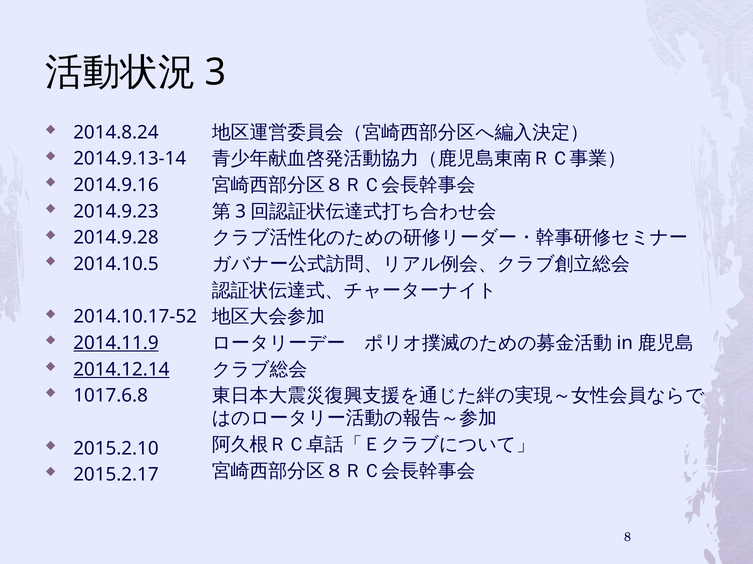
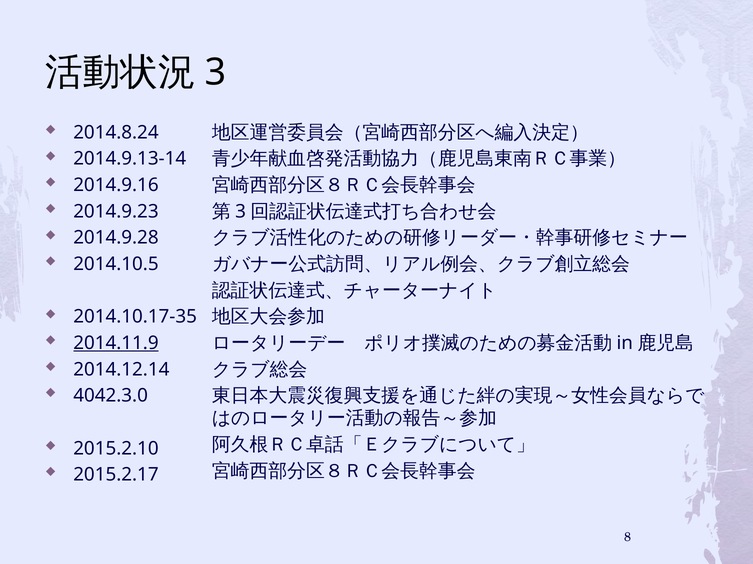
2014.10.17-52: 2014.10.17-52 -> 2014.10.17-35
2014.12.14 underline: present -> none
1017.6.8: 1017.6.8 -> 4042.3.0
